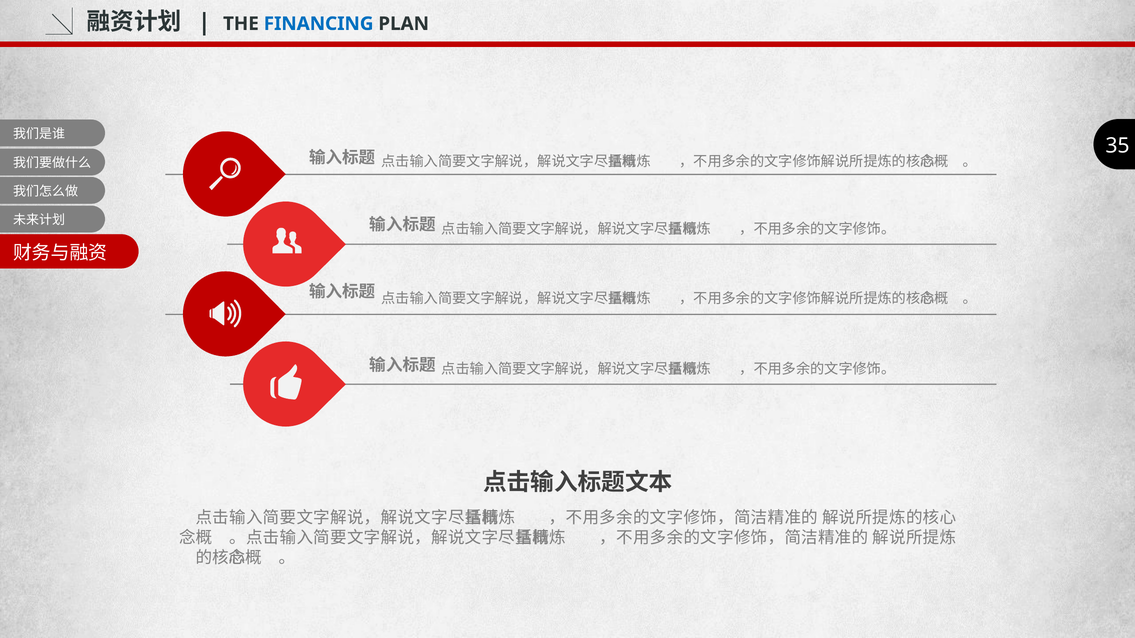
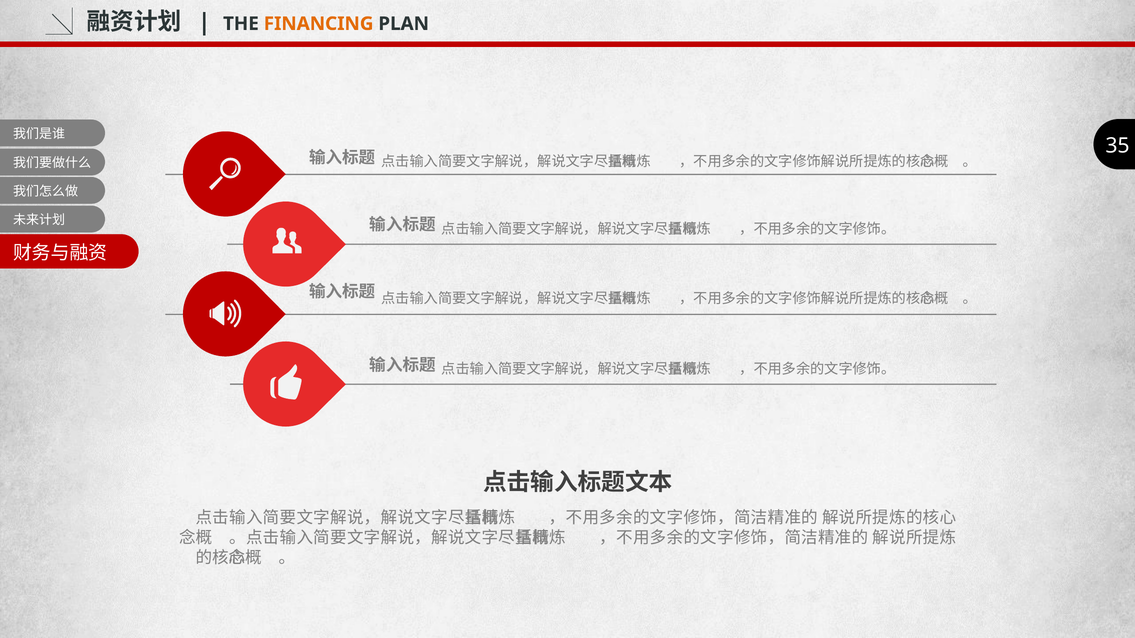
FINANCING colour: blue -> orange
